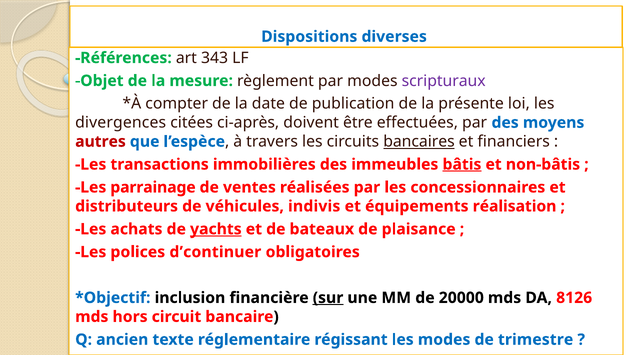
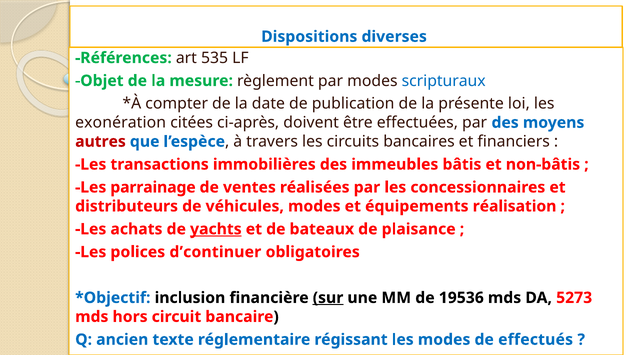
343: 343 -> 535
scripturaux colour: purple -> blue
divergences: divergences -> exonération
bancaires underline: present -> none
bâtis underline: present -> none
véhicules indivis: indivis -> modes
20000: 20000 -> 19536
8126: 8126 -> 5273
trimestre: trimestre -> effectués
